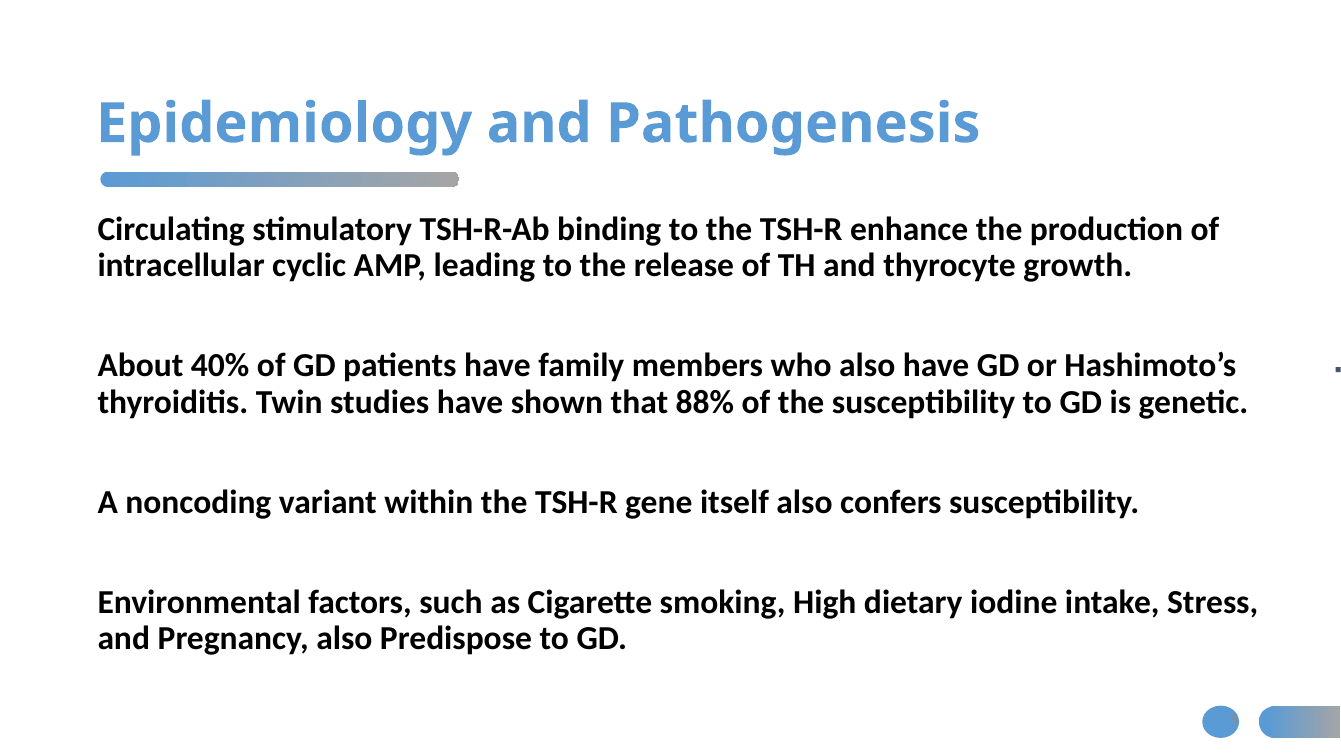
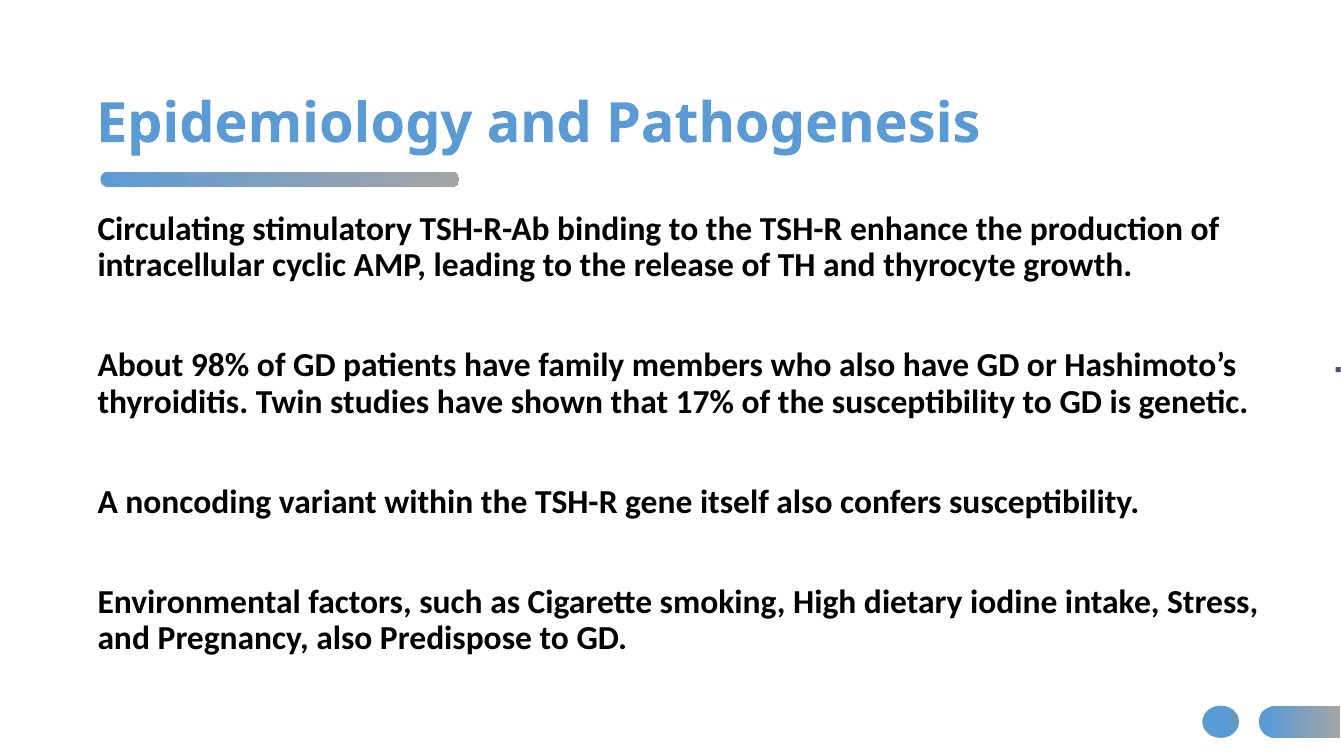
40%: 40% -> 98%
88%: 88% -> 17%
